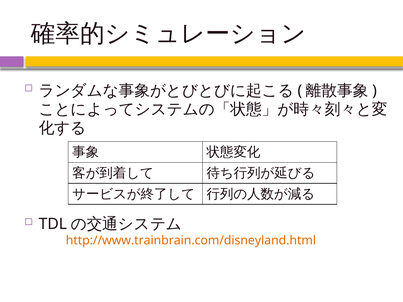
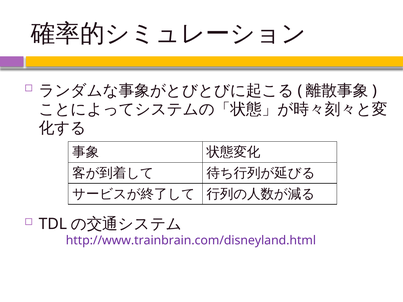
http://www.trainbrain.com/disneyland.html colour: orange -> purple
